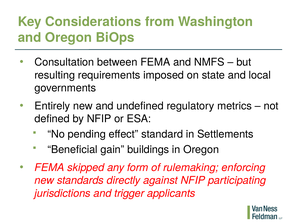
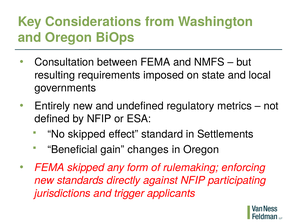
No pending: pending -> skipped
buildings: buildings -> changes
